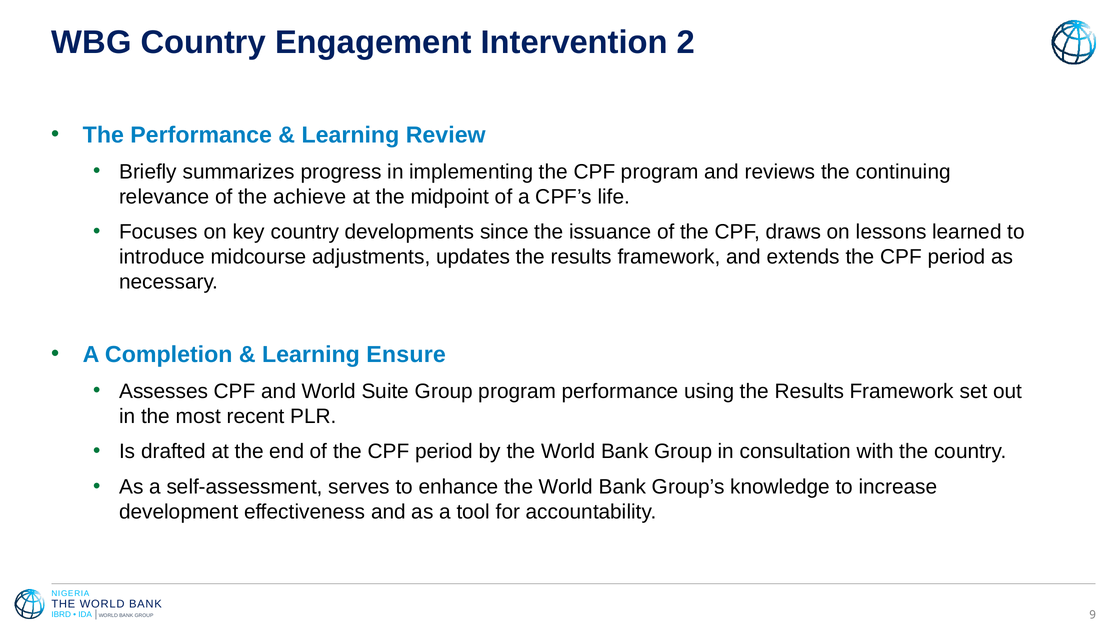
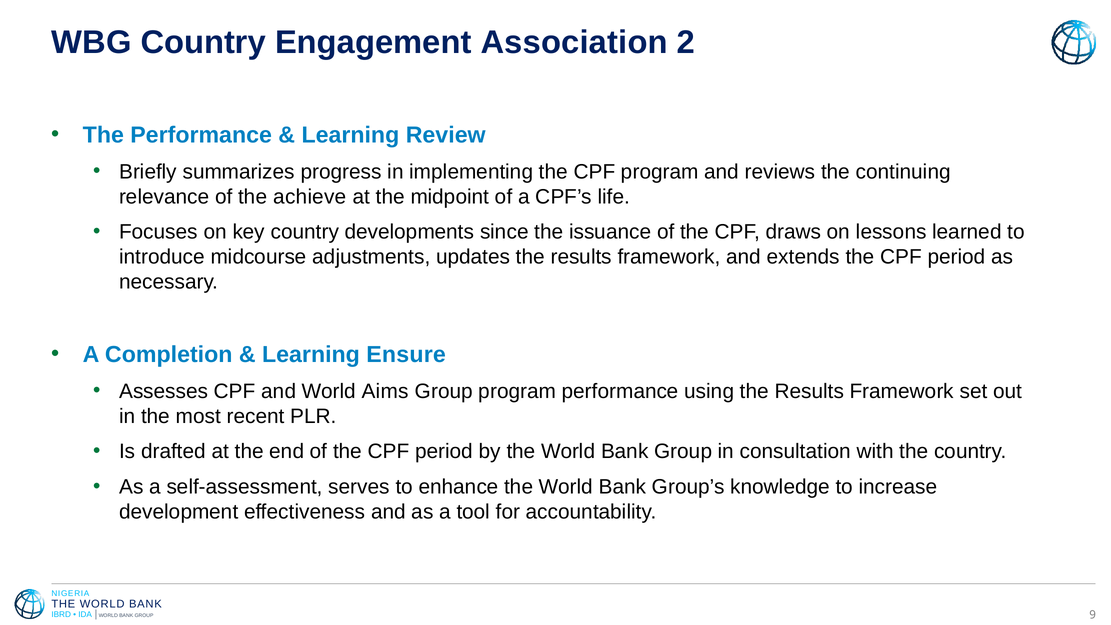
Intervention: Intervention -> Association
Suite: Suite -> Aims
